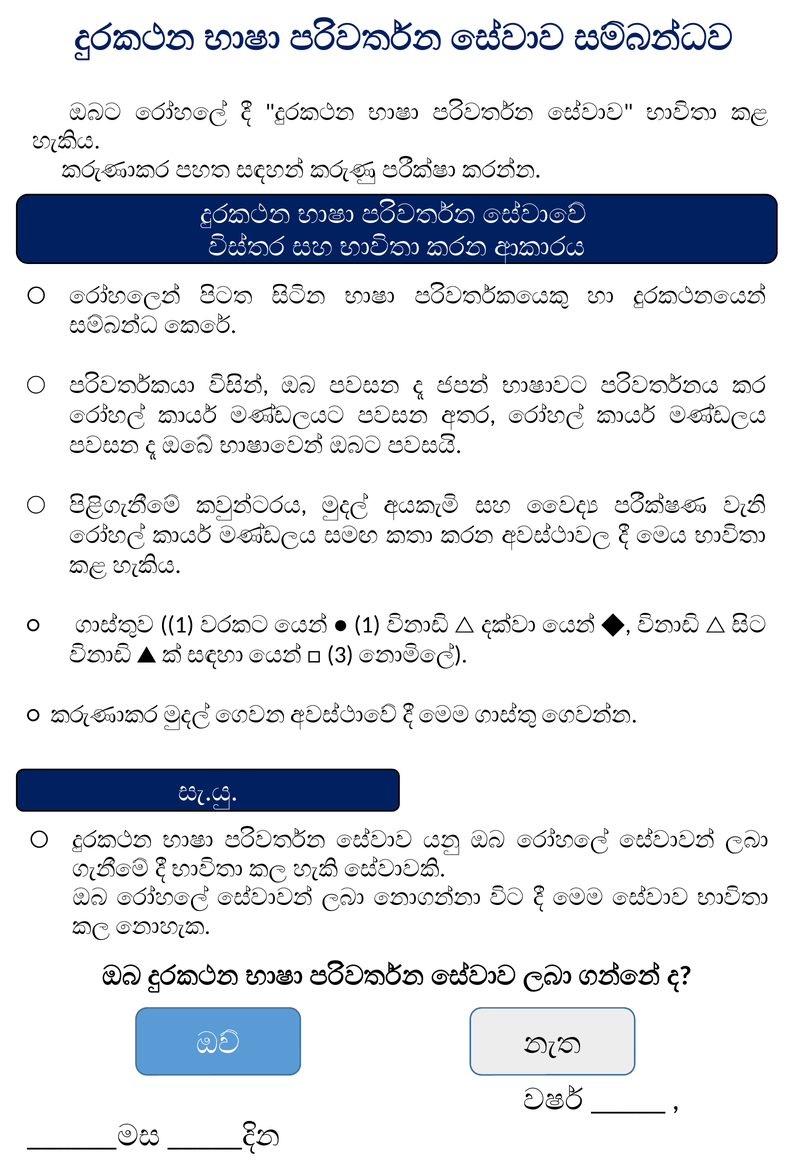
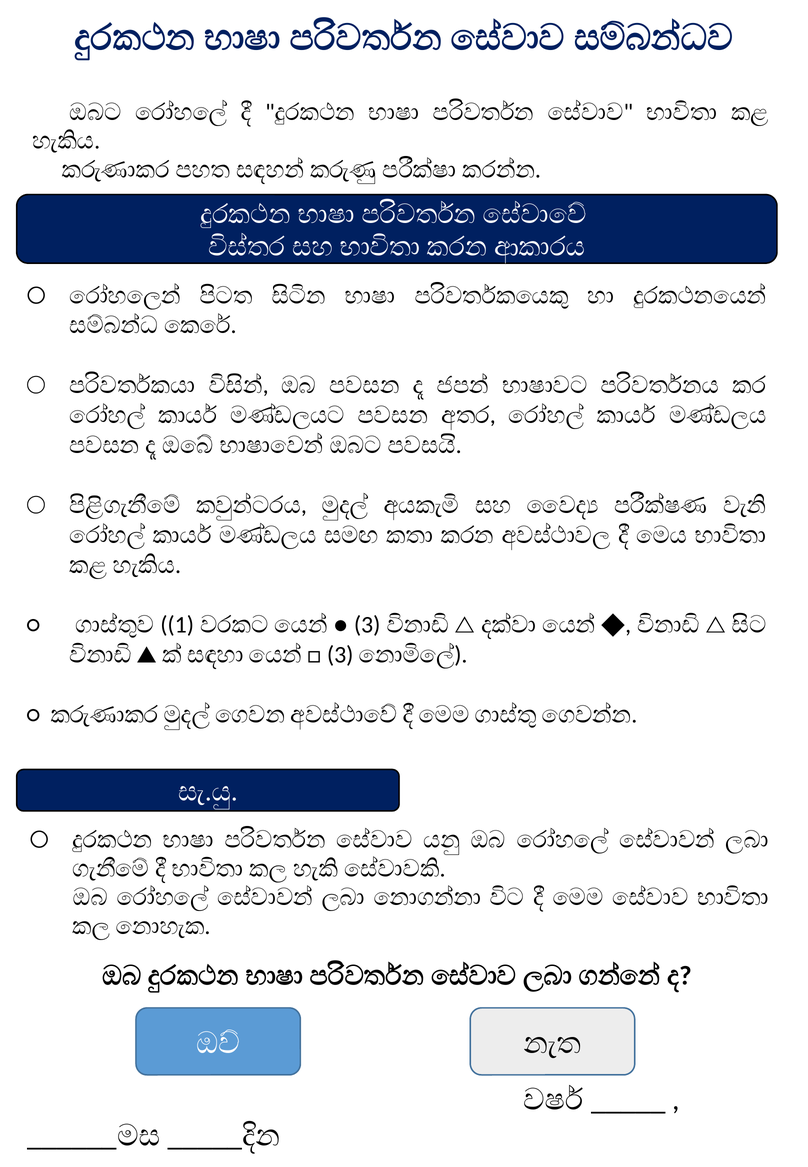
1 at (367, 625): 1 -> 3
